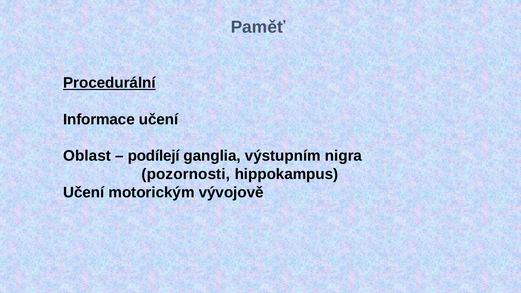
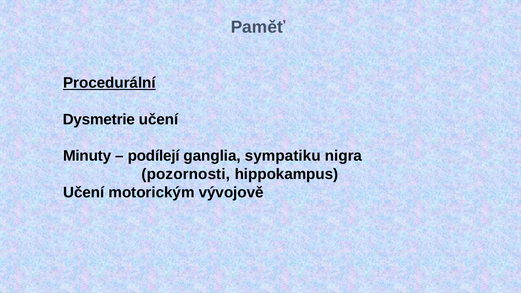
Informace: Informace -> Dysmetrie
Oblast: Oblast -> Minuty
výstupním: výstupním -> sympatiku
